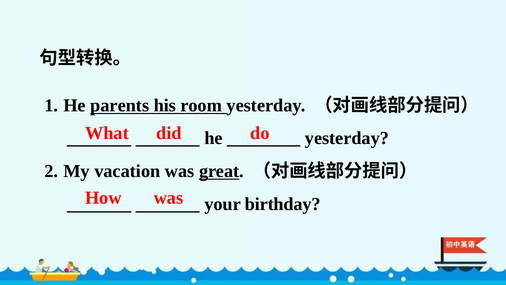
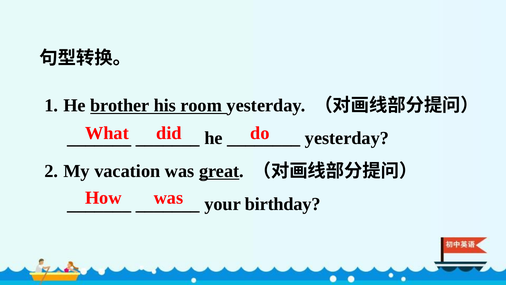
parents: parents -> brother
